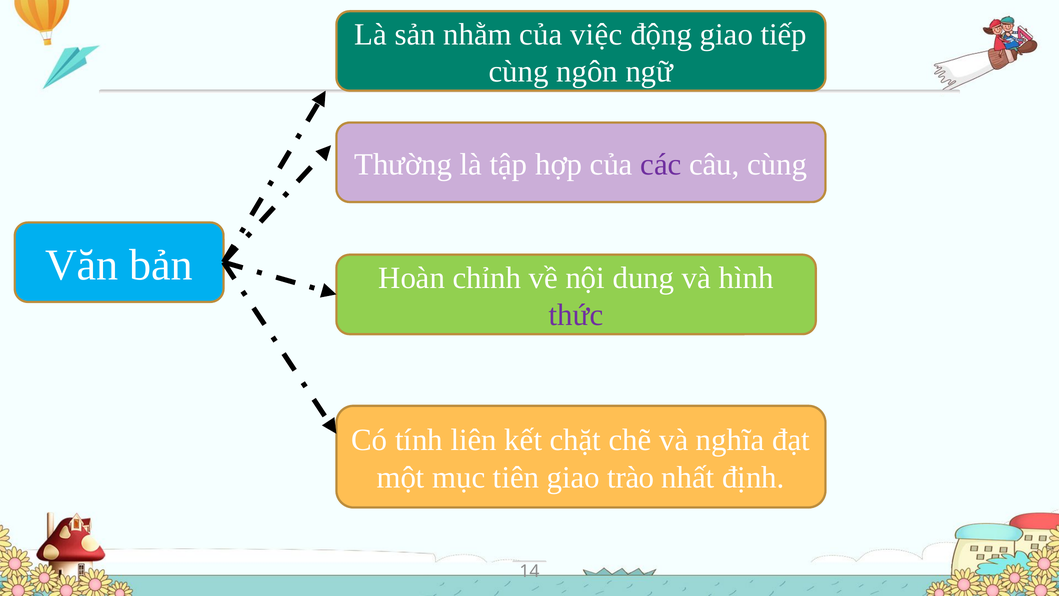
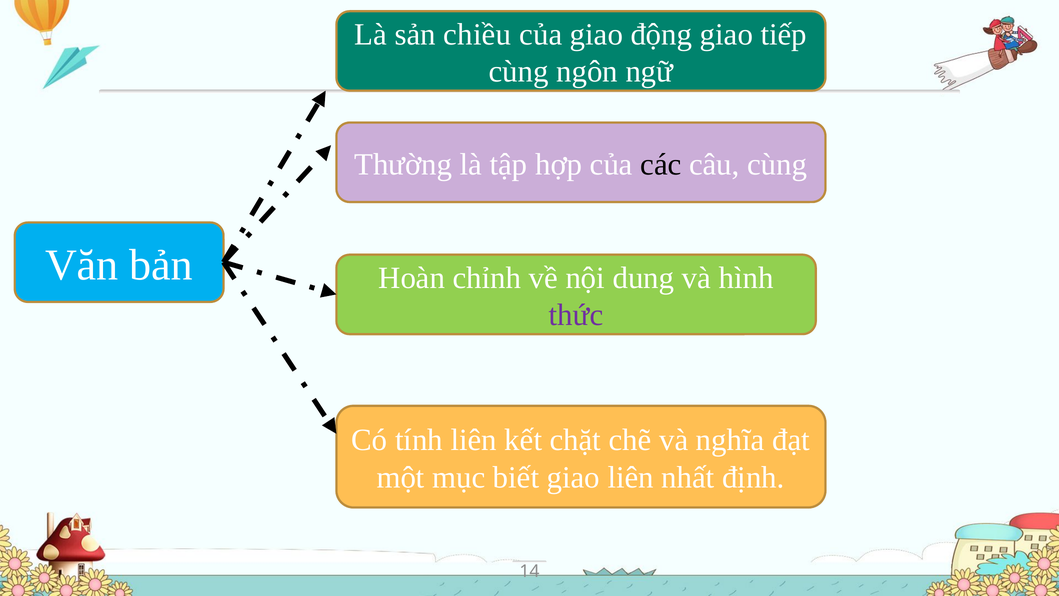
nhằm: nhằm -> chiều
của việc: việc -> giao
các colour: purple -> black
tiên: tiên -> biết
giao trào: trào -> liên
